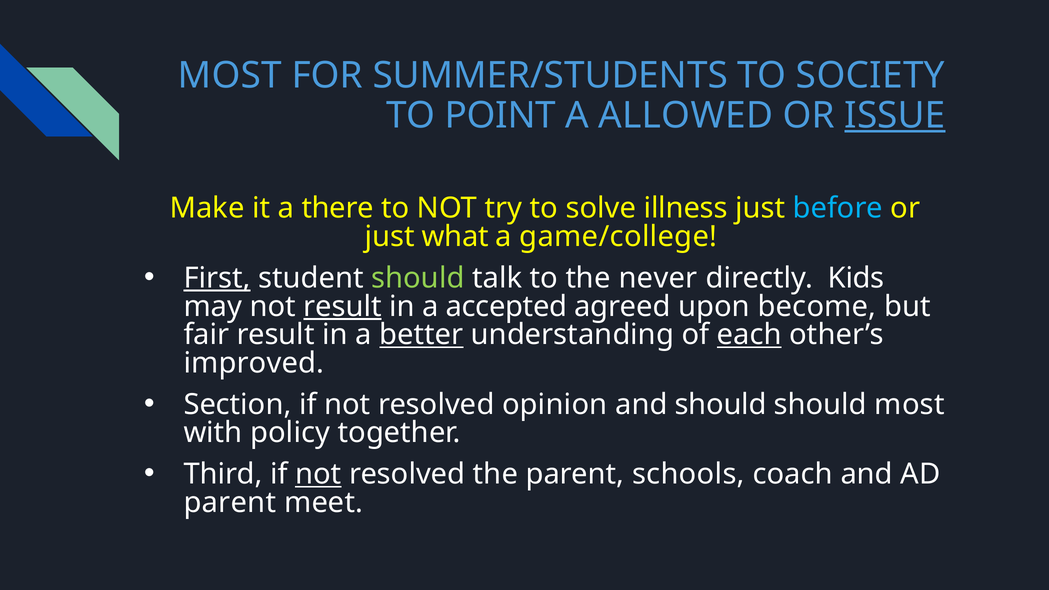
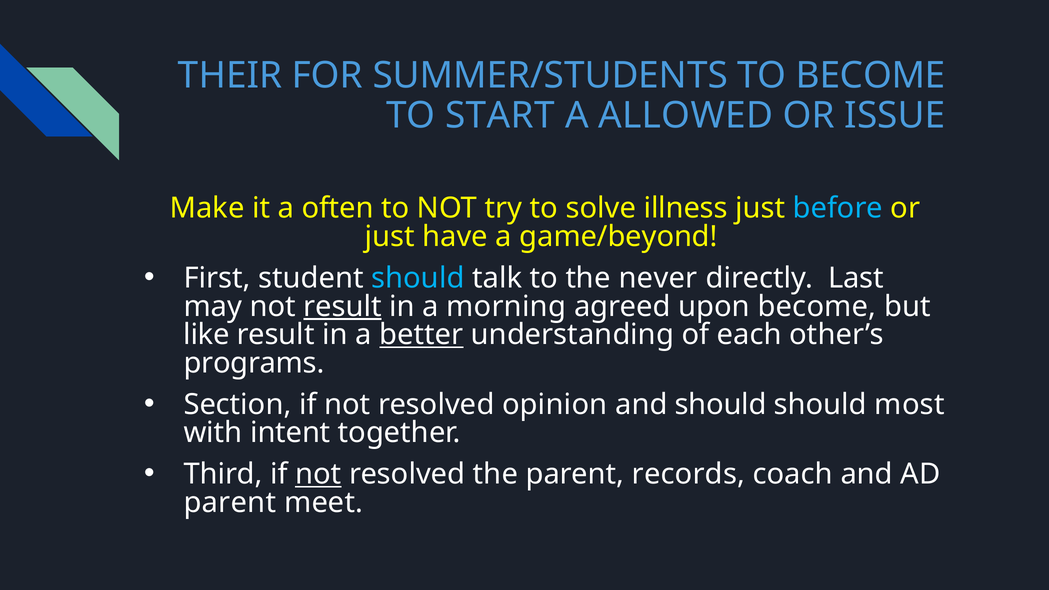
MOST at (230, 75): MOST -> THEIR
TO SOCIETY: SOCIETY -> BECOME
POINT: POINT -> START
ISSUE underline: present -> none
there: there -> often
what: what -> have
game/college: game/college -> game/beyond
First underline: present -> none
should at (418, 278) colour: light green -> light blue
Kids: Kids -> Last
accepted: accepted -> morning
fair: fair -> like
each underline: present -> none
improved: improved -> programs
policy: policy -> intent
schools: schools -> records
